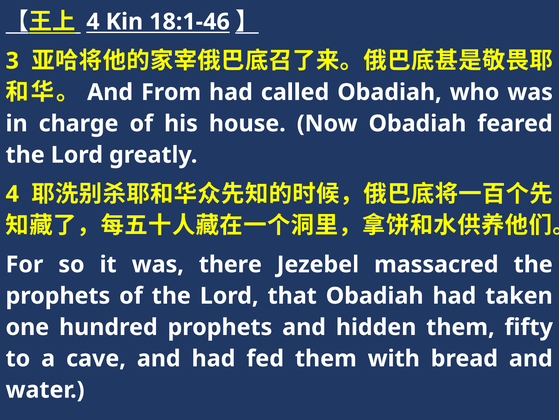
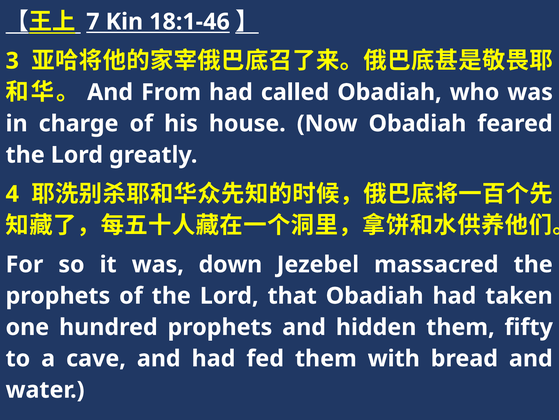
4 at (93, 22): 4 -> 7
there: there -> down
